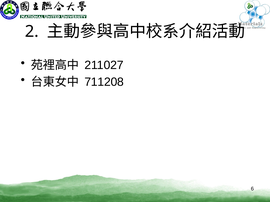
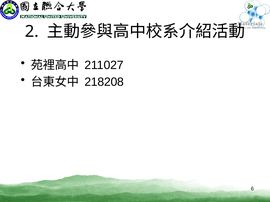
711208: 711208 -> 218208
